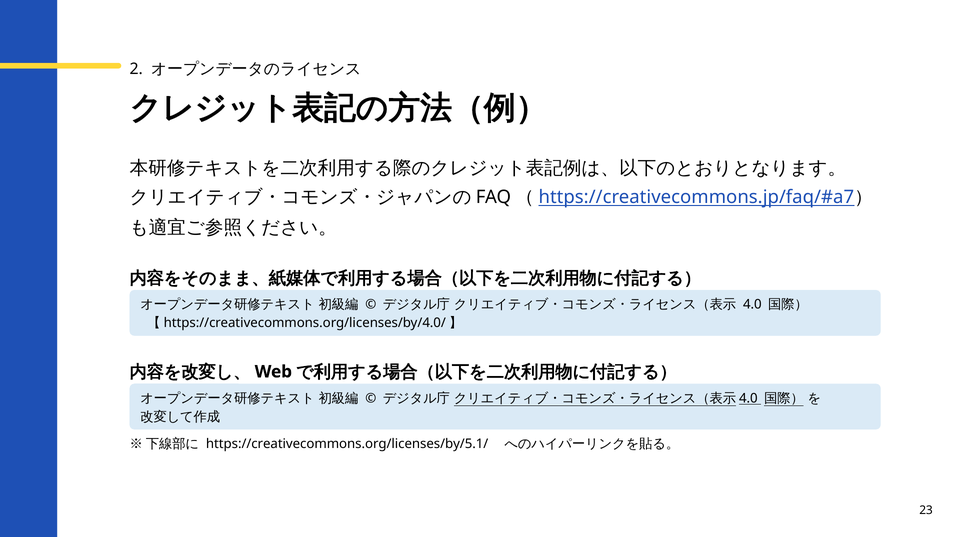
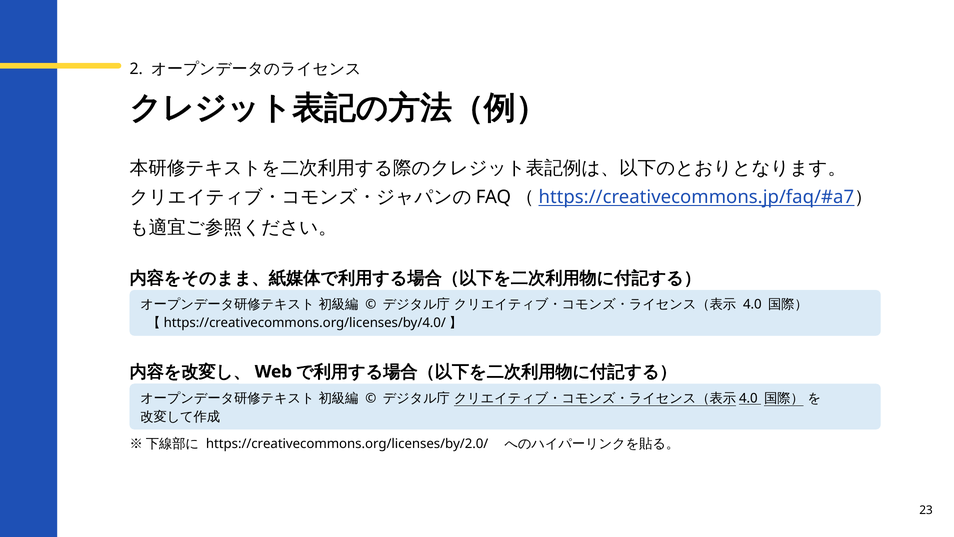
https://creativecommons.org/licenses/by/5.1/: https://creativecommons.org/licenses/by/5.1/ -> https://creativecommons.org/licenses/by/2.0/
